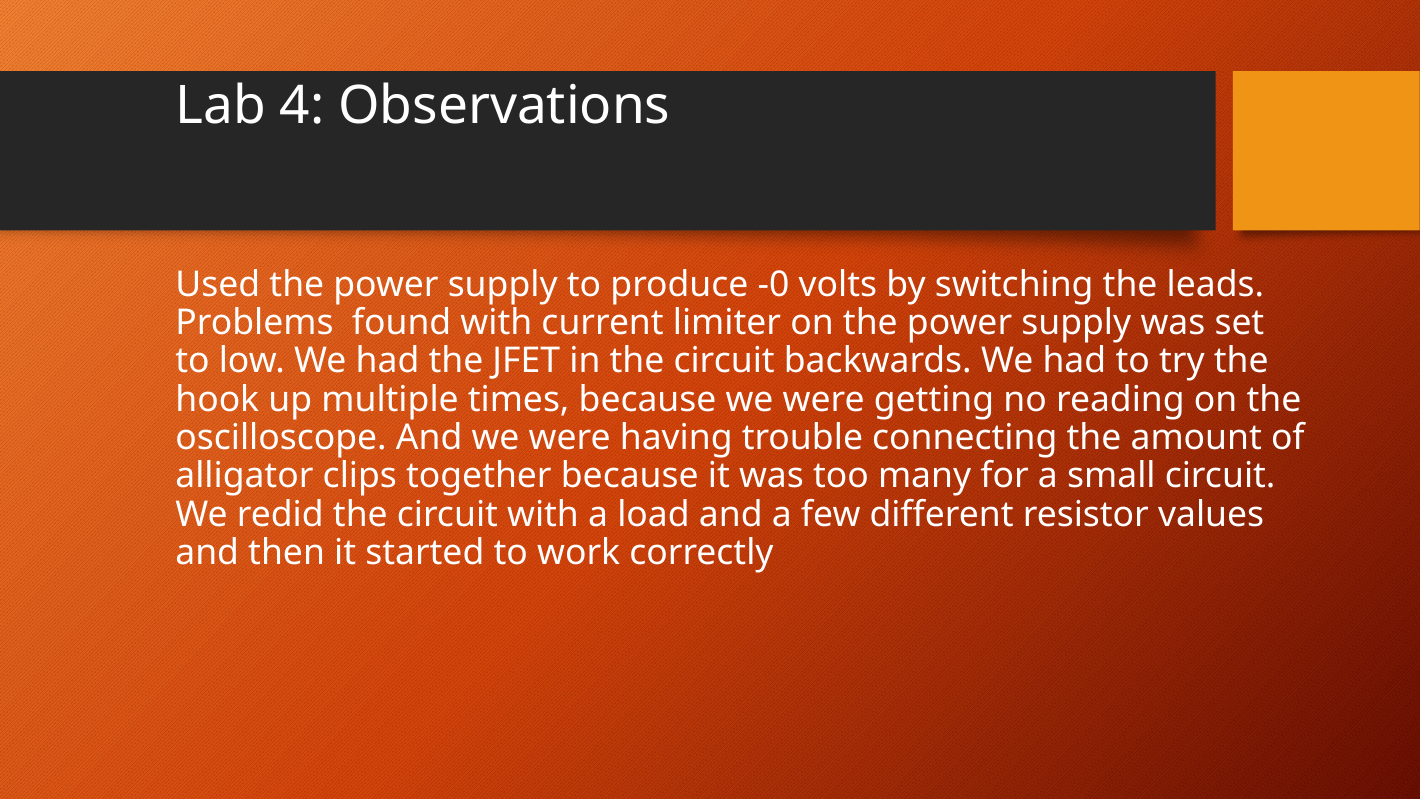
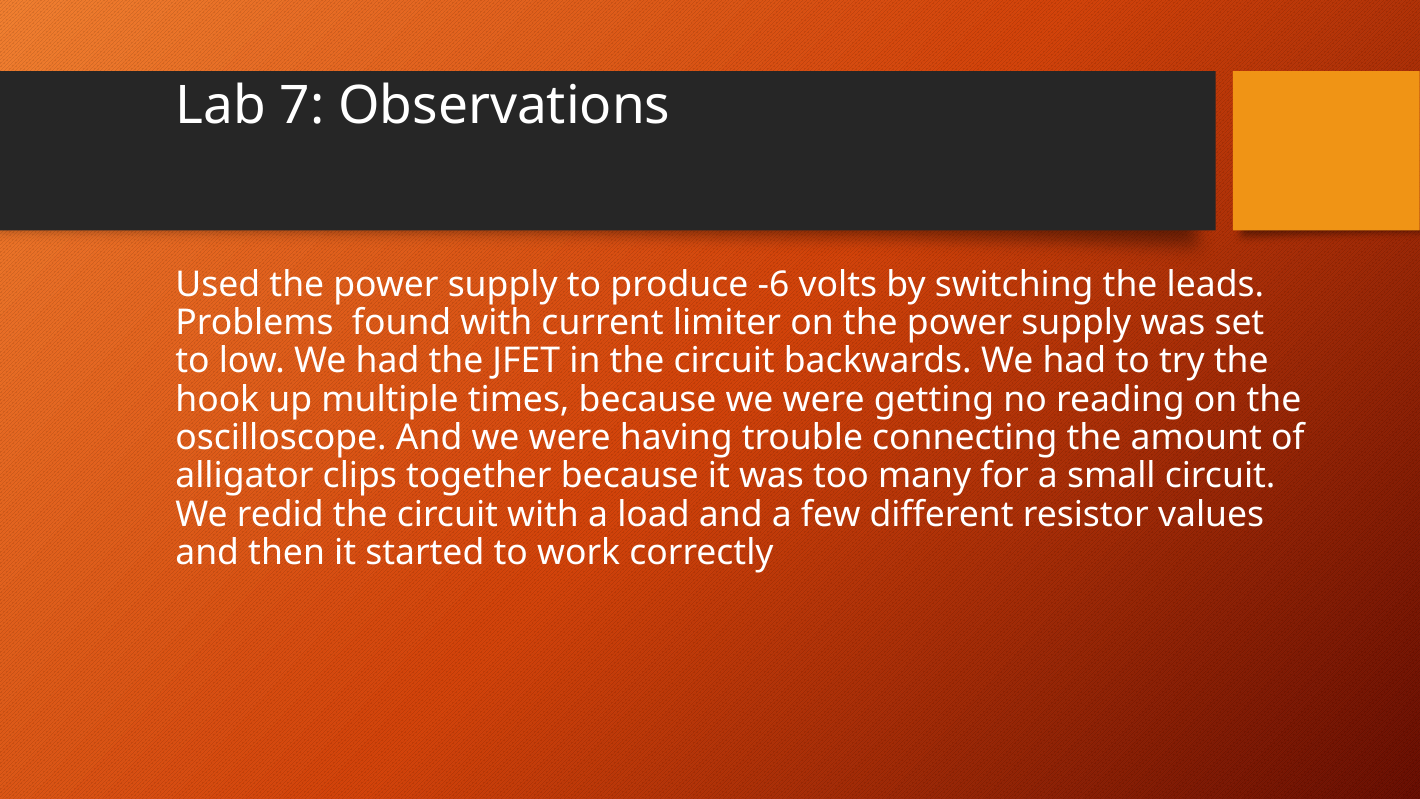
4: 4 -> 7
-0: -0 -> -6
